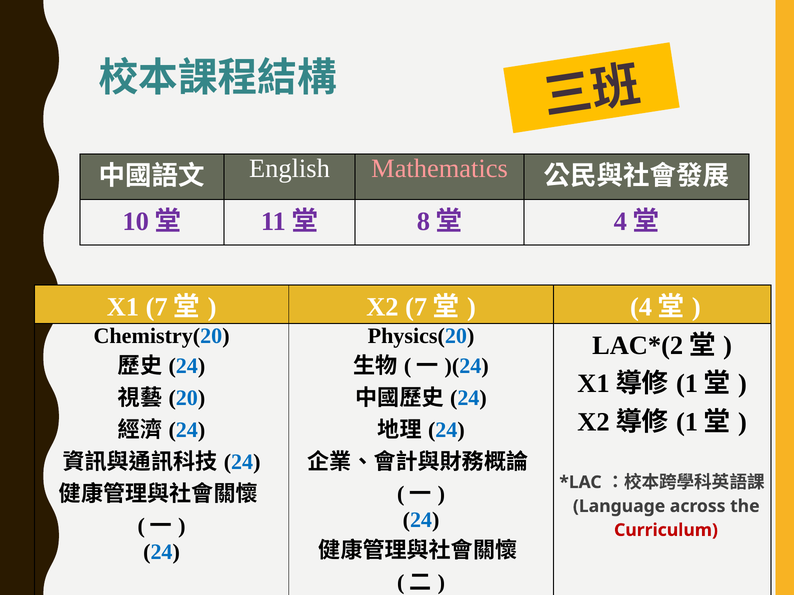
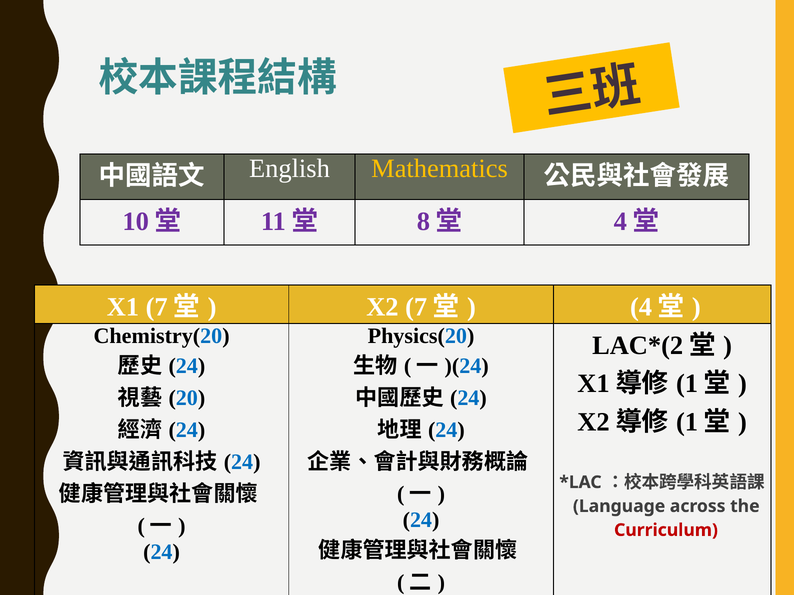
Mathematics colour: pink -> yellow
